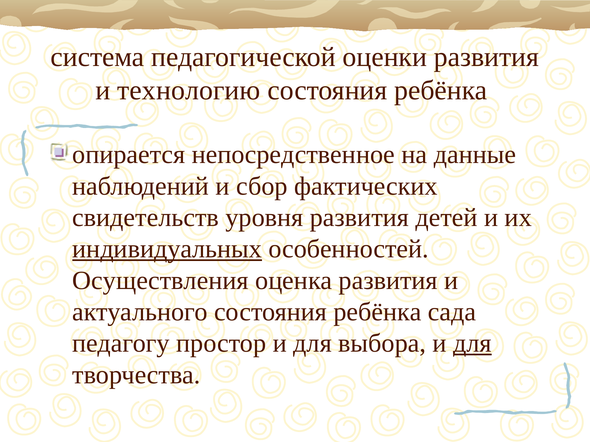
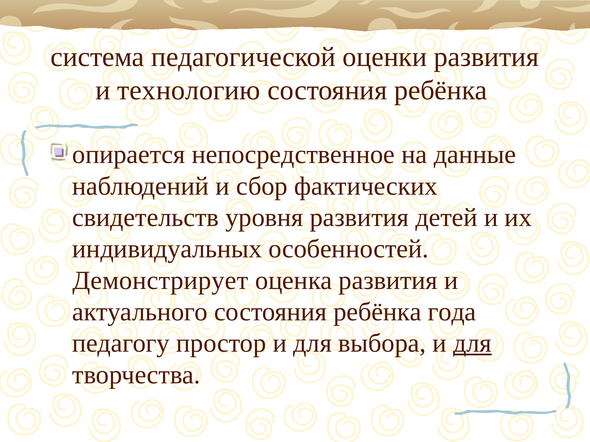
индивидуальных underline: present -> none
Осуществления: Осуществления -> Демонстрирует
сада: сада -> года
